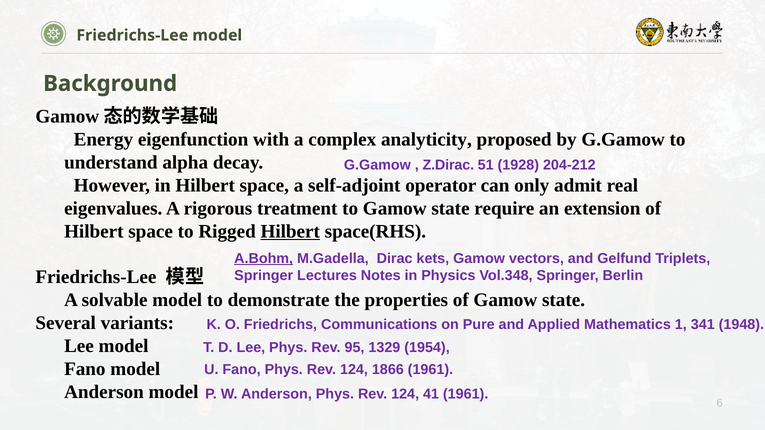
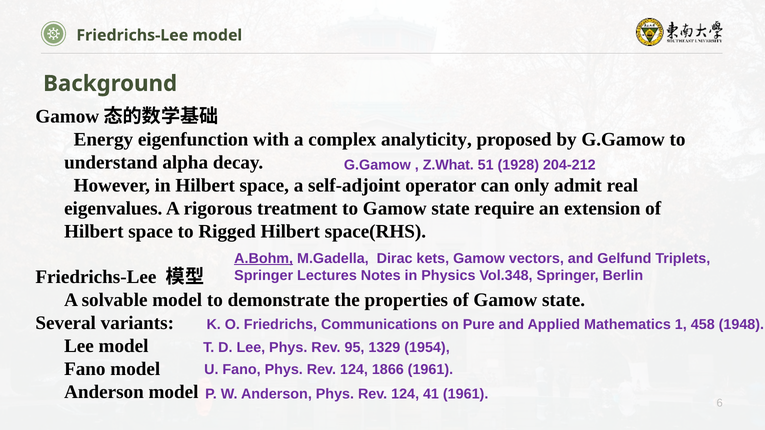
Z.Dirac: Z.Dirac -> Z.What
Hilbert at (290, 231) underline: present -> none
341: 341 -> 458
